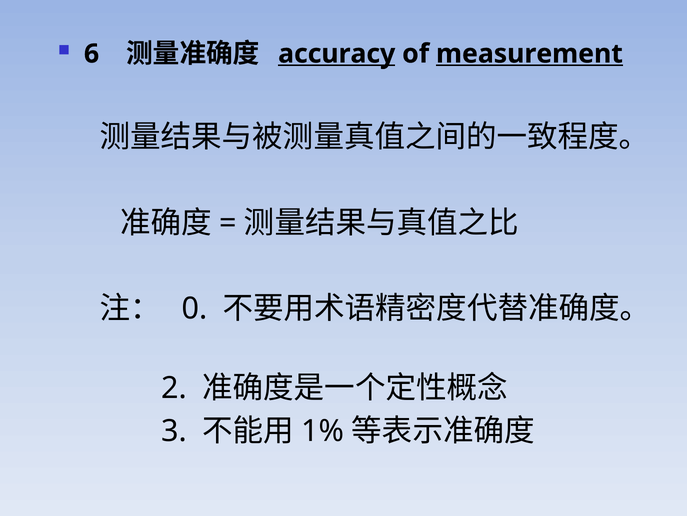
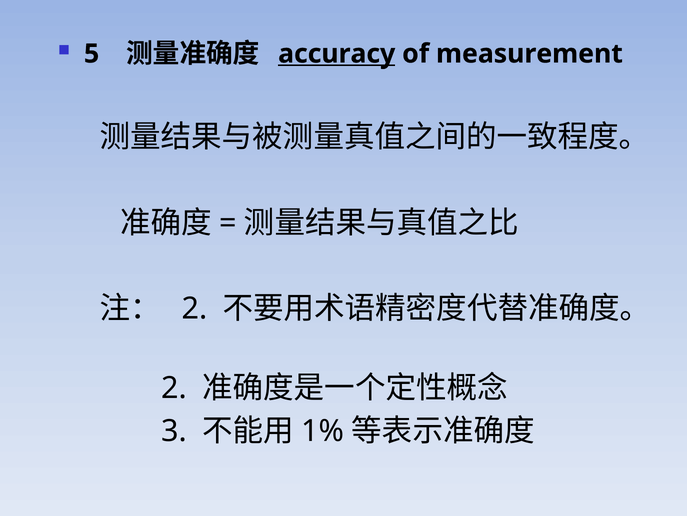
6: 6 -> 5
measurement underline: present -> none
0 at (195, 308): 0 -> 2
